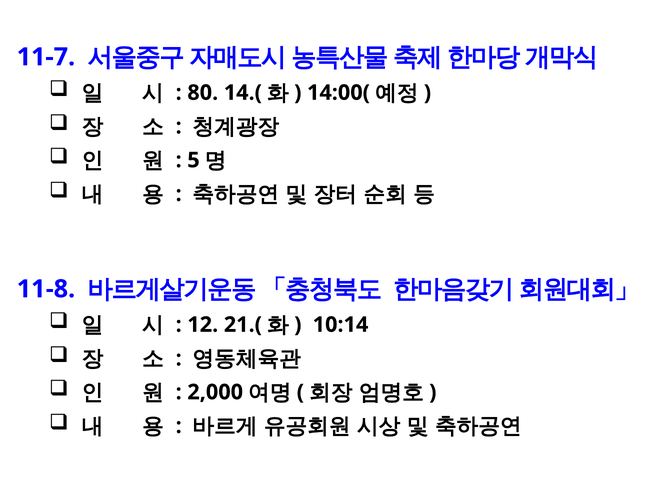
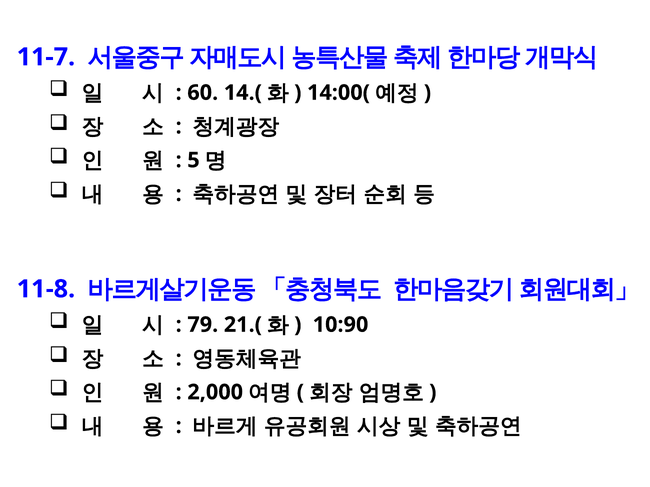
80: 80 -> 60
12: 12 -> 79
10:14: 10:14 -> 10:90
